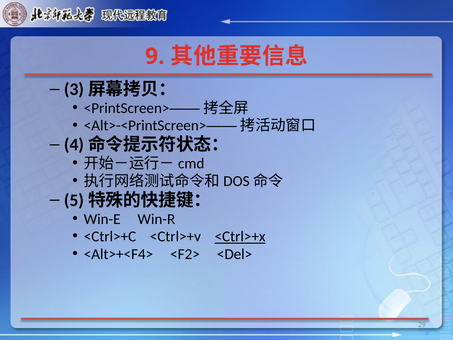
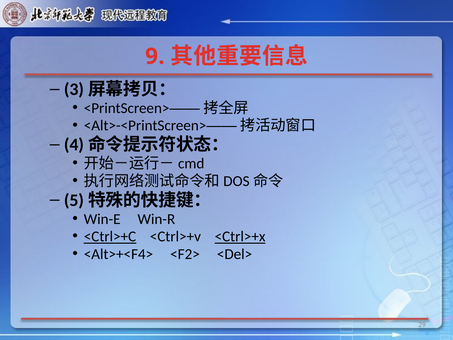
<Ctrl>+C underline: none -> present
